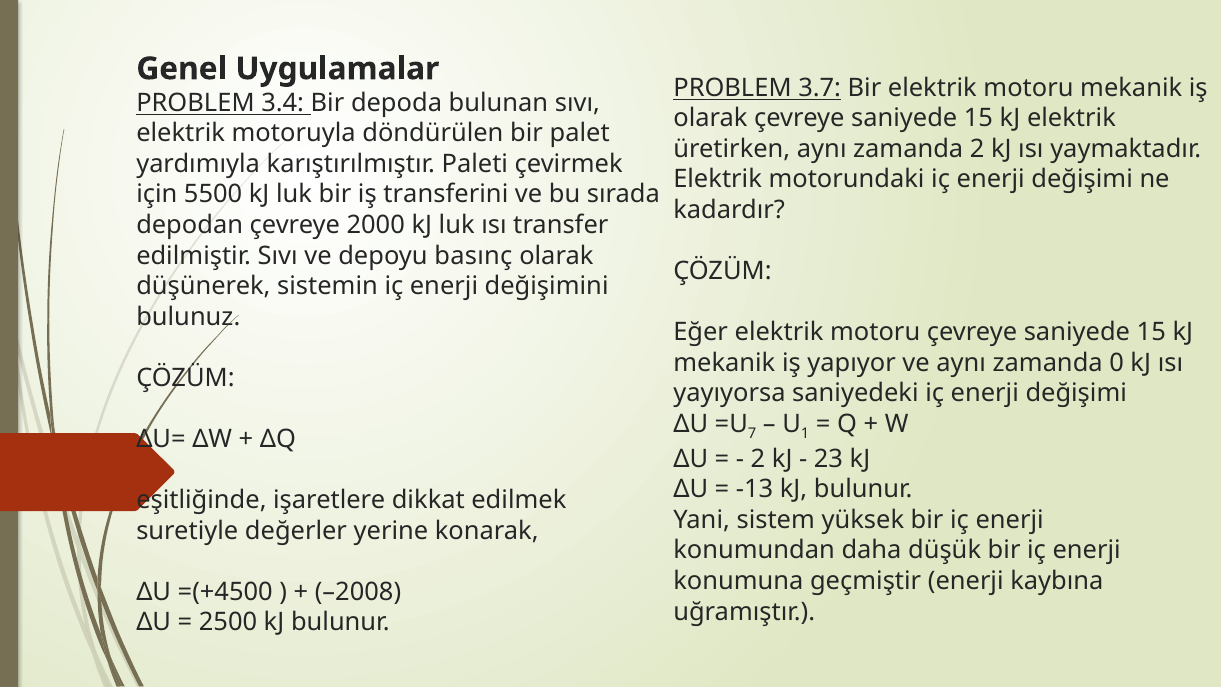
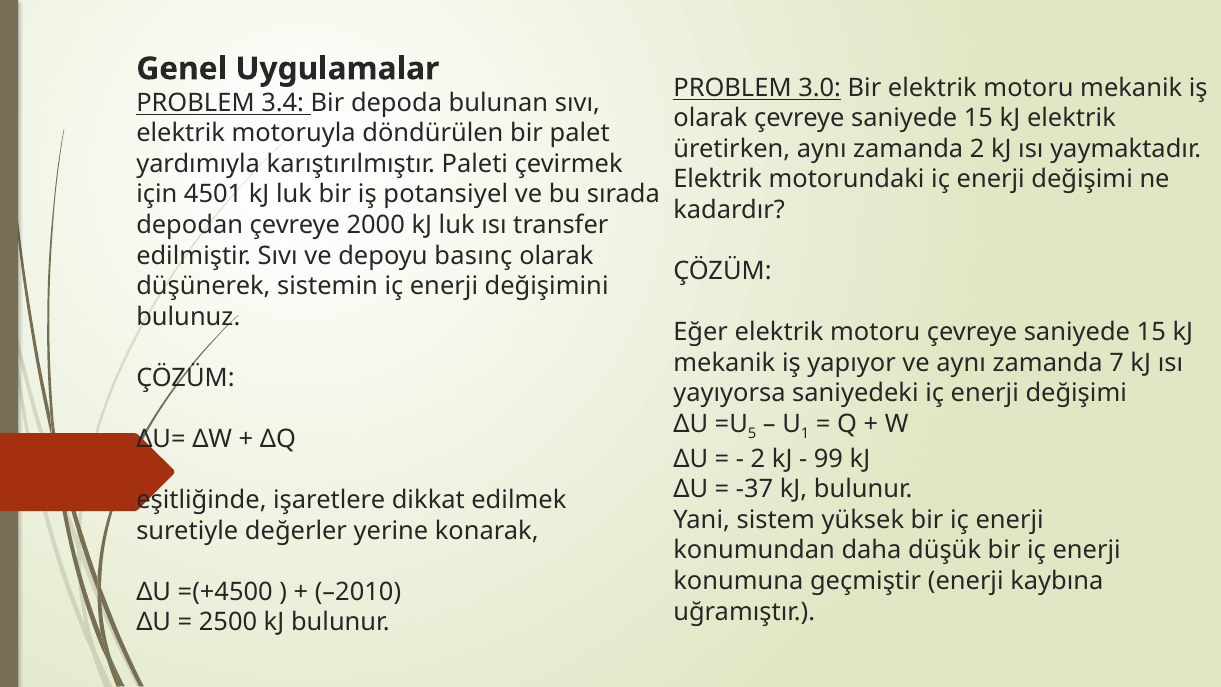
3.7: 3.7 -> 3.0
5500: 5500 -> 4501
transferini: transferini -> potansiyel
0: 0 -> 7
7: 7 -> 5
23: 23 -> 99
-13: -13 -> -37
–2008: –2008 -> –2010
